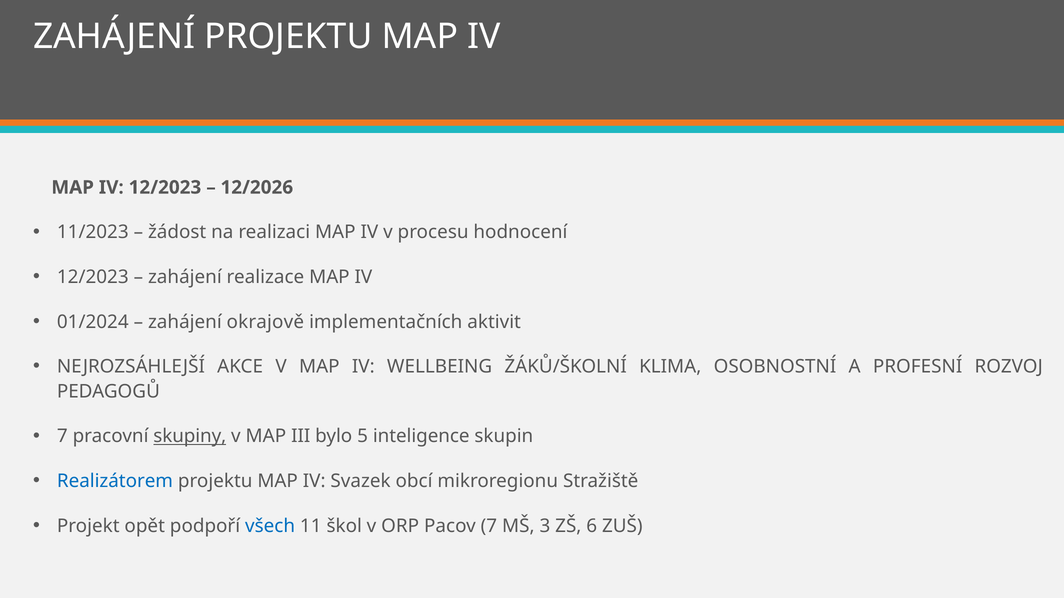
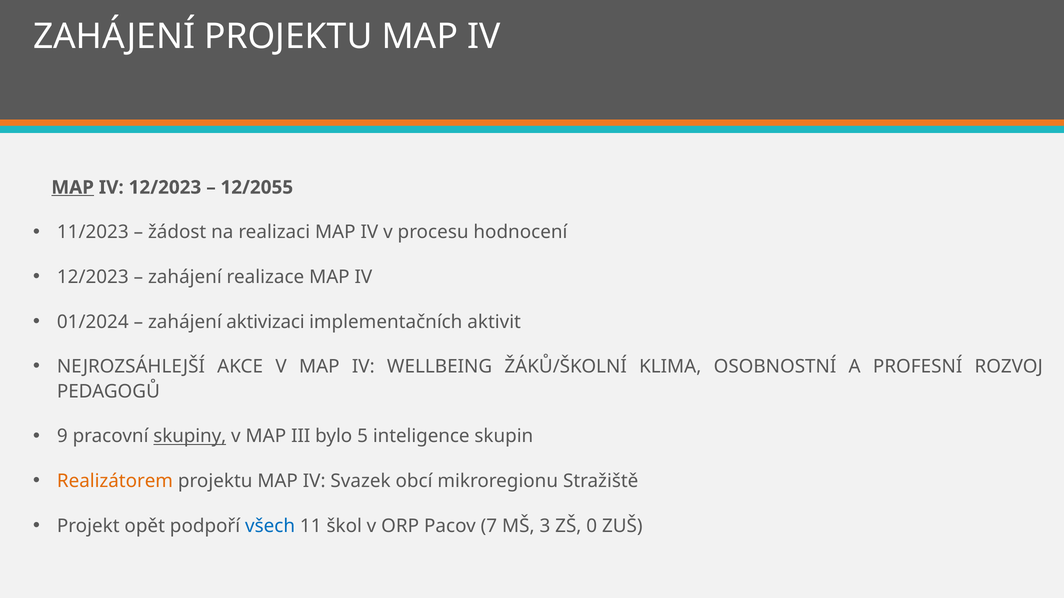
MAP at (73, 188) underline: none -> present
12/2026: 12/2026 -> 12/2055
okrajově: okrajově -> aktivizaci
7 at (62, 437): 7 -> 9
Realizátorem colour: blue -> orange
6: 6 -> 0
